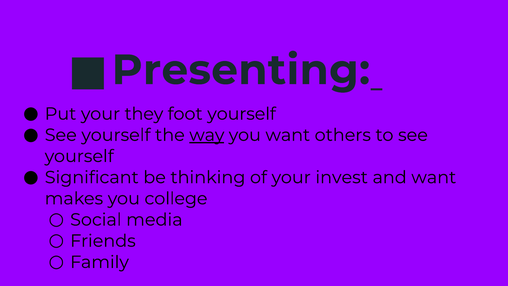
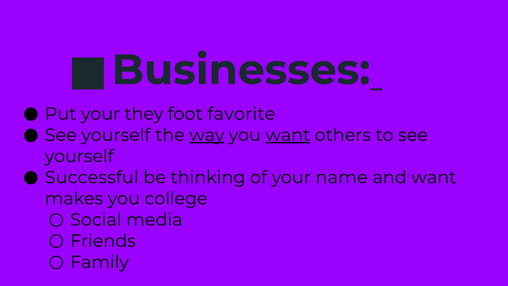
Presenting: Presenting -> Businesses
foot yourself: yourself -> favorite
want at (288, 135) underline: none -> present
Significant: Significant -> Successful
invest: invest -> name
